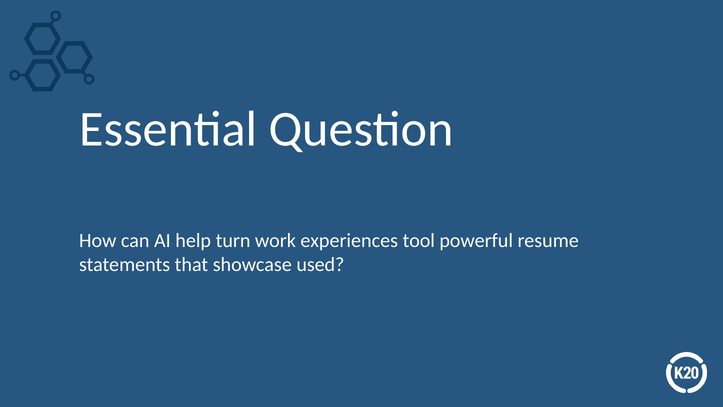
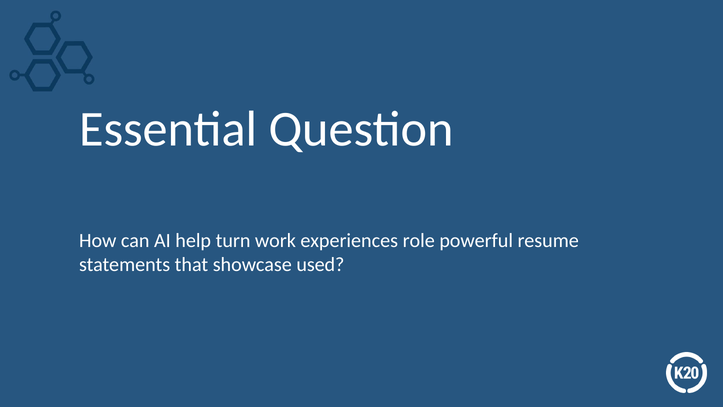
tool: tool -> role
